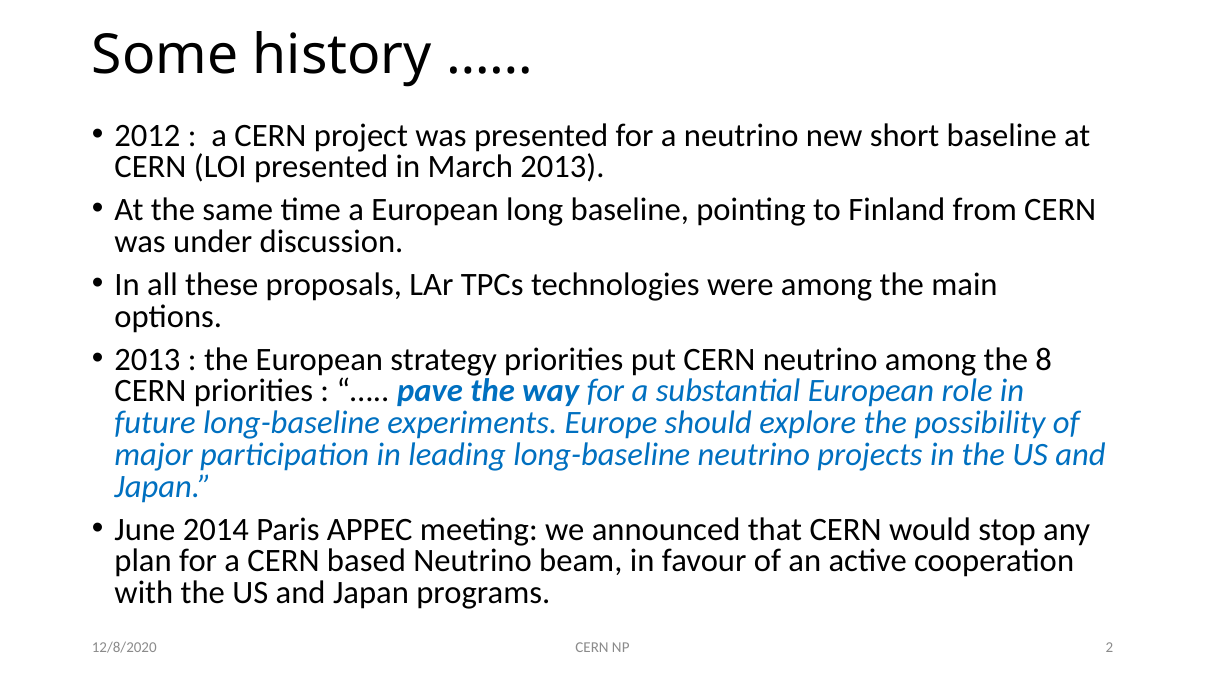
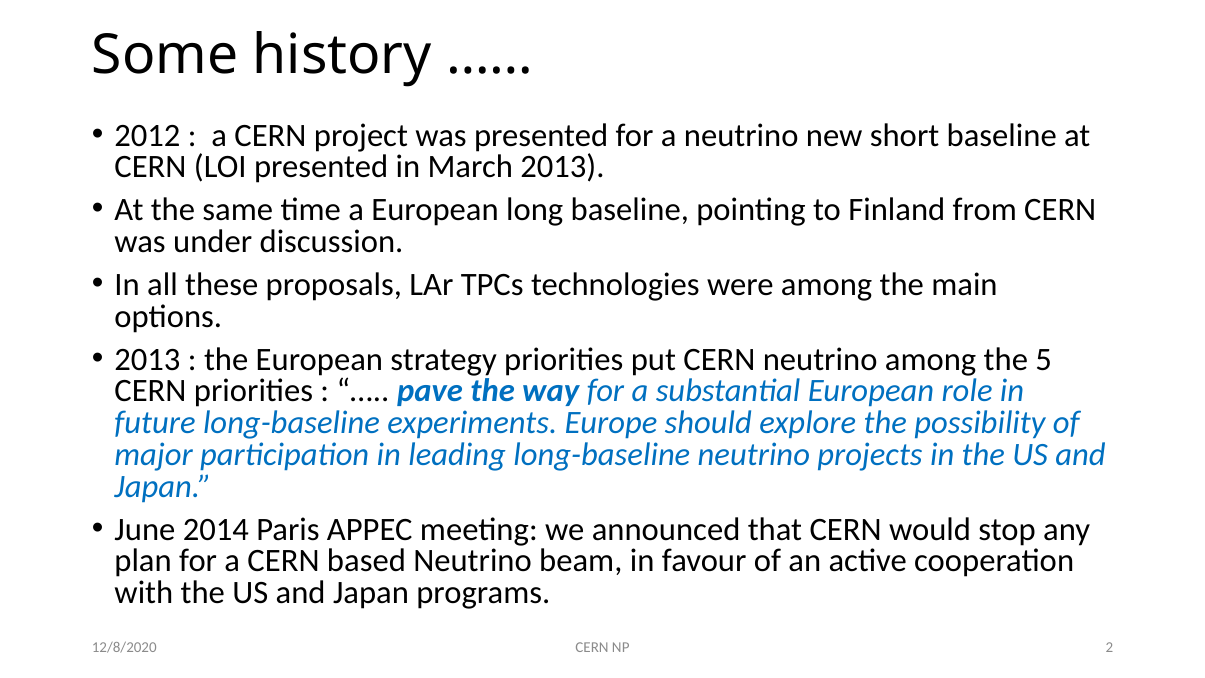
8: 8 -> 5
